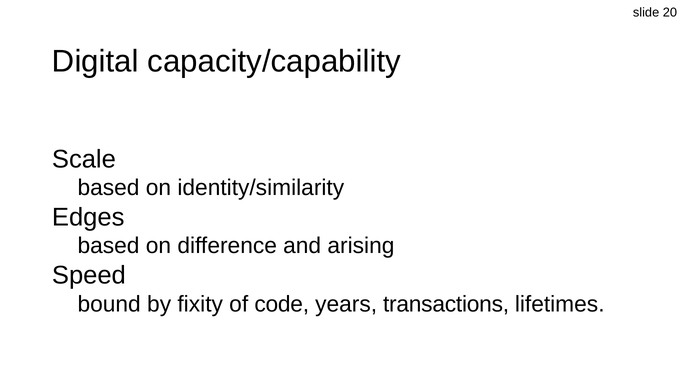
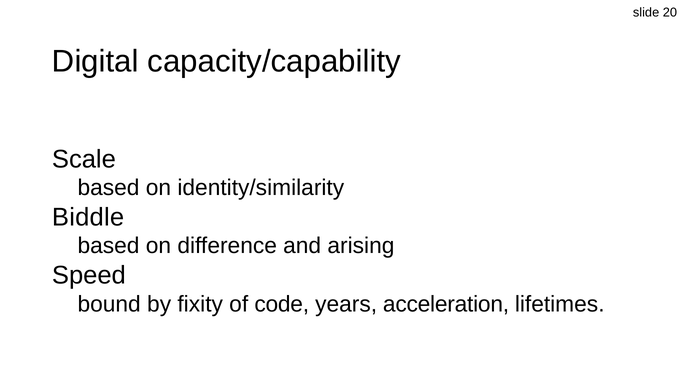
Edges: Edges -> Biddle
transactions: transactions -> acceleration
